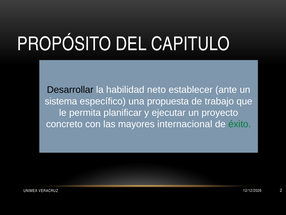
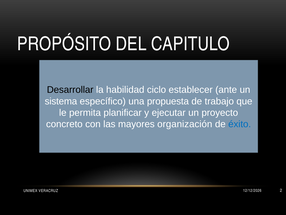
neto: neto -> ciclo
internacional: internacional -> organización
éxito colour: green -> blue
